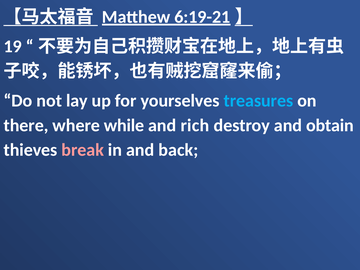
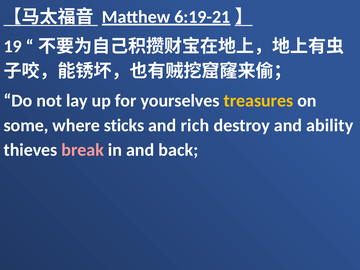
treasures colour: light blue -> yellow
there: there -> some
while: while -> sticks
obtain: obtain -> ability
